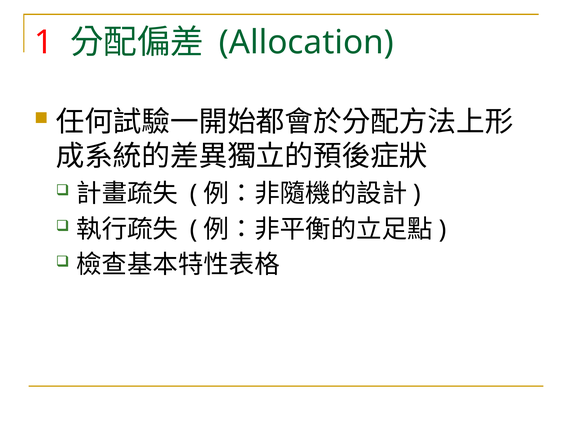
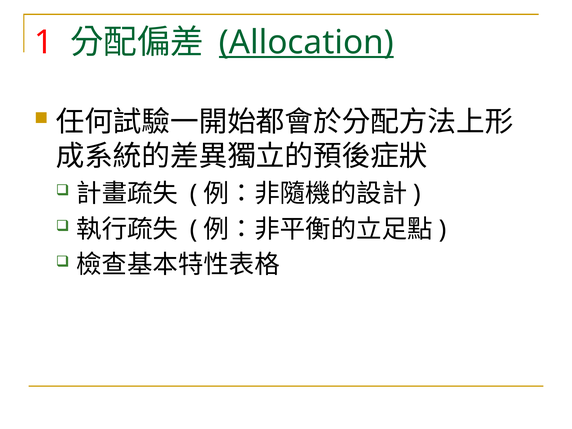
Allocation underline: none -> present
